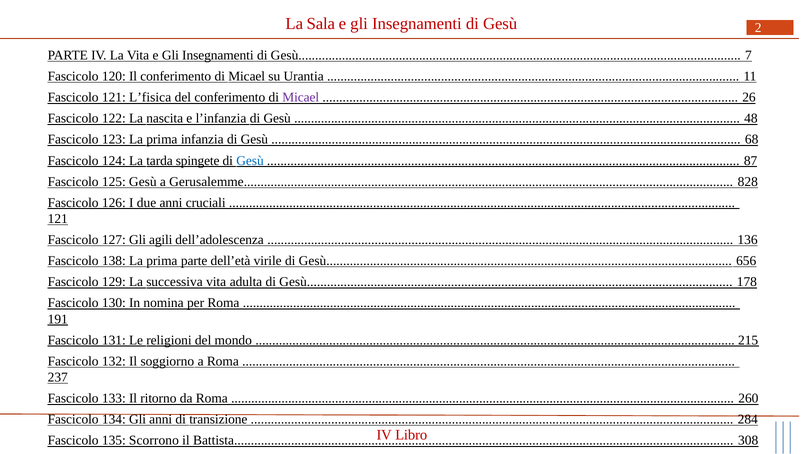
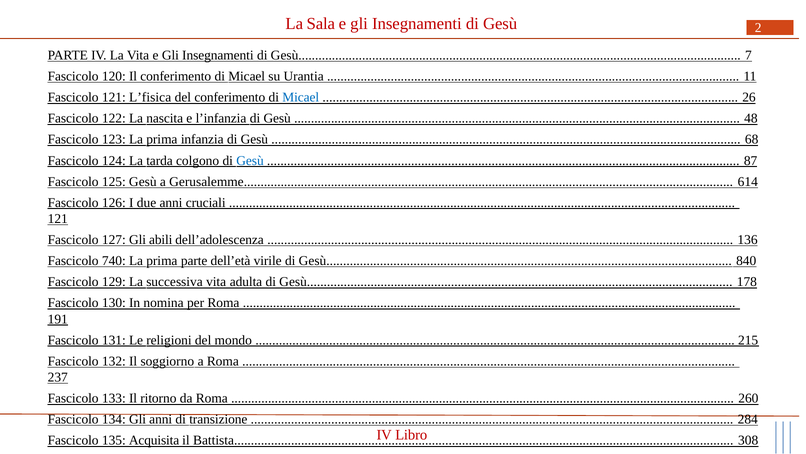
Micael at (301, 97) colour: purple -> blue
spingete: spingete -> colgono
828: 828 -> 614
agili: agili -> abili
138: 138 -> 740
656: 656 -> 840
Scorrono: Scorrono -> Acquisita
